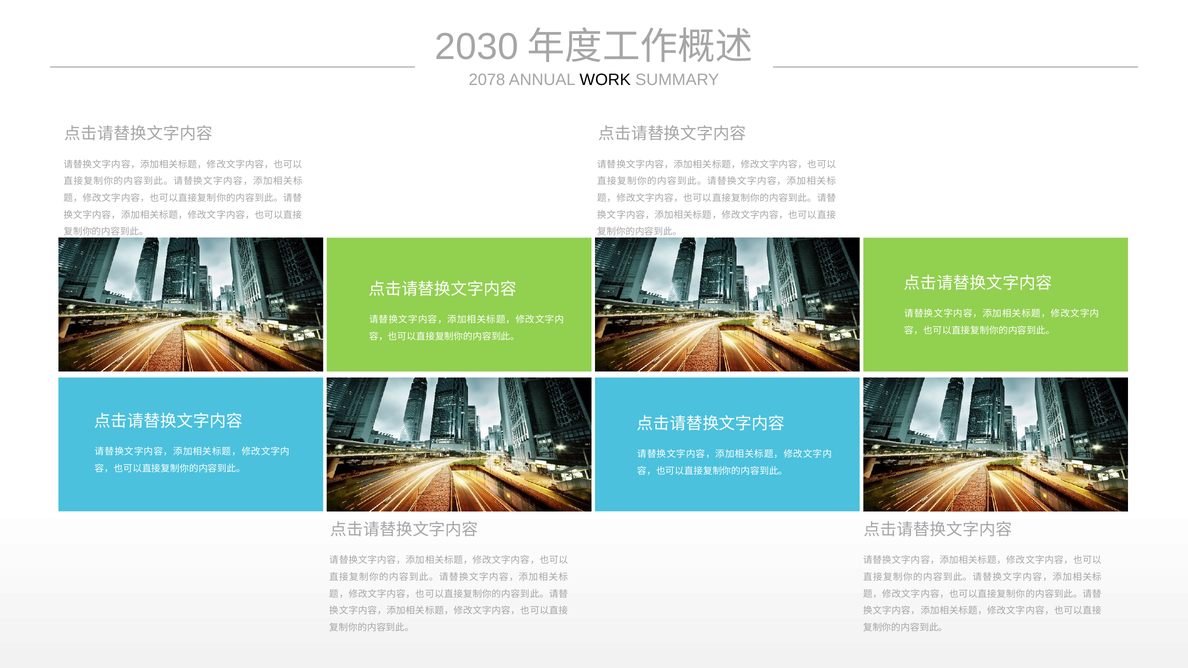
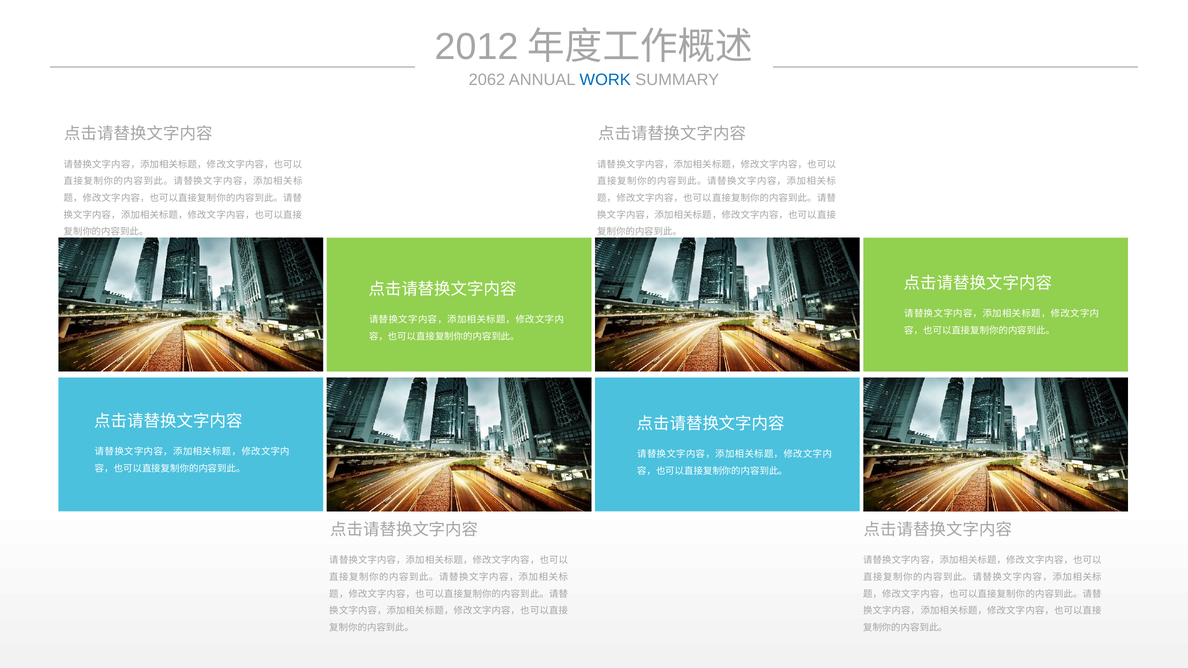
2030: 2030 -> 2012
2078: 2078 -> 2062
WORK colour: black -> blue
